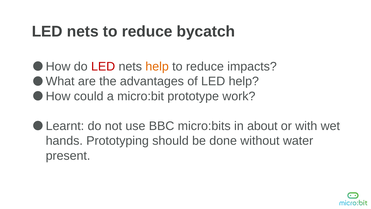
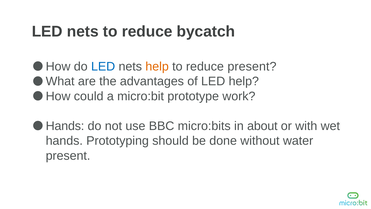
LED at (103, 66) colour: red -> blue
reduce impacts: impacts -> present
Learnt at (65, 126): Learnt -> Hands
